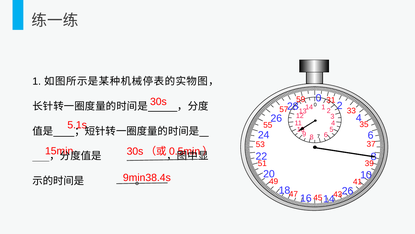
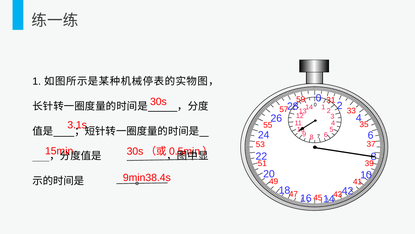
5.1s: 5.1s -> 3.1s
43 26: 26 -> 42
